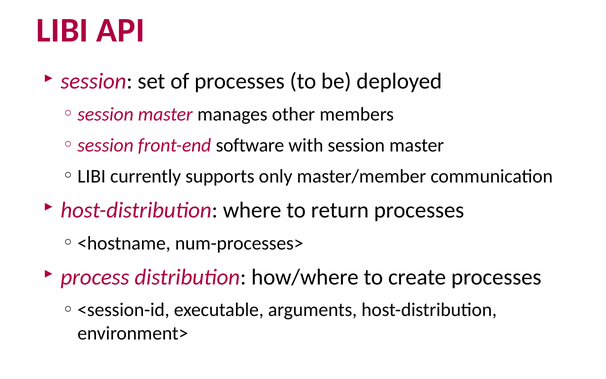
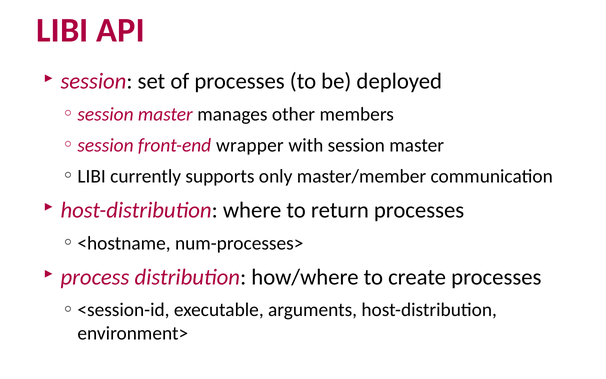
software: software -> wrapper
